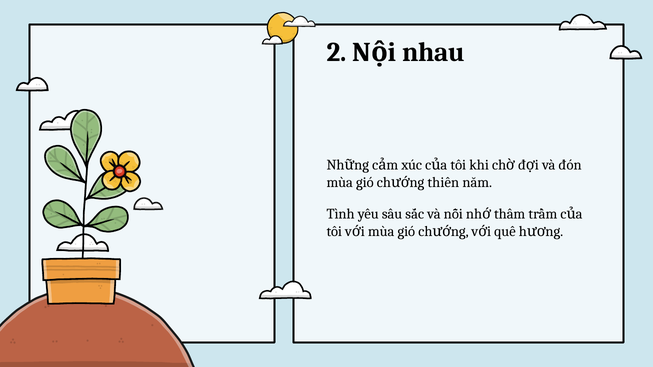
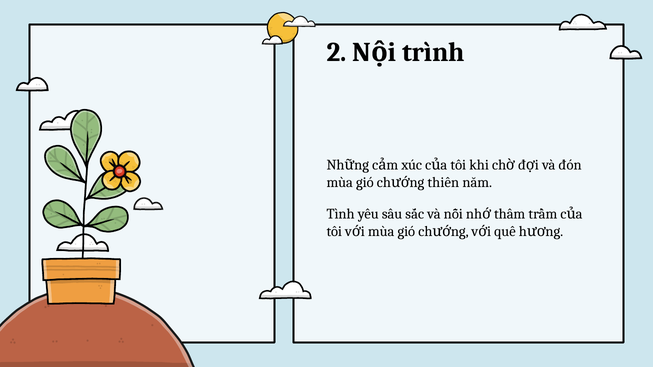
nhau: nhau -> trình
